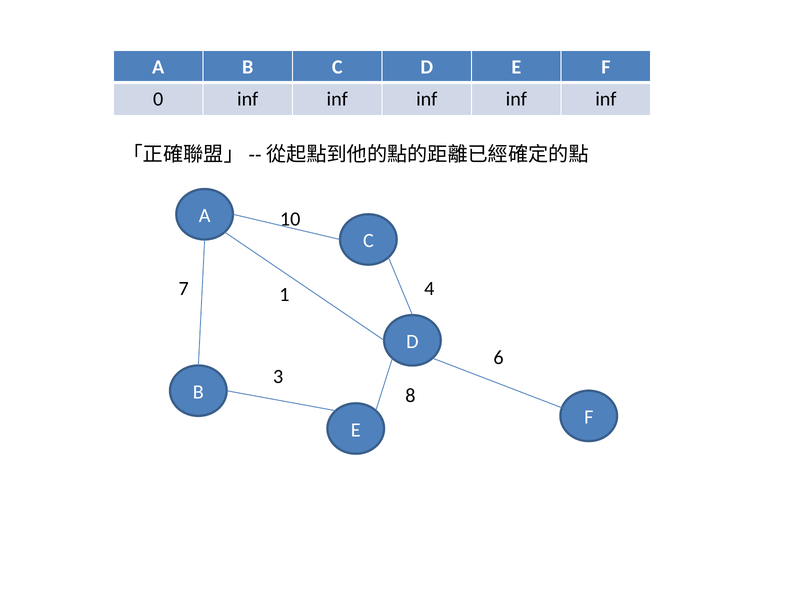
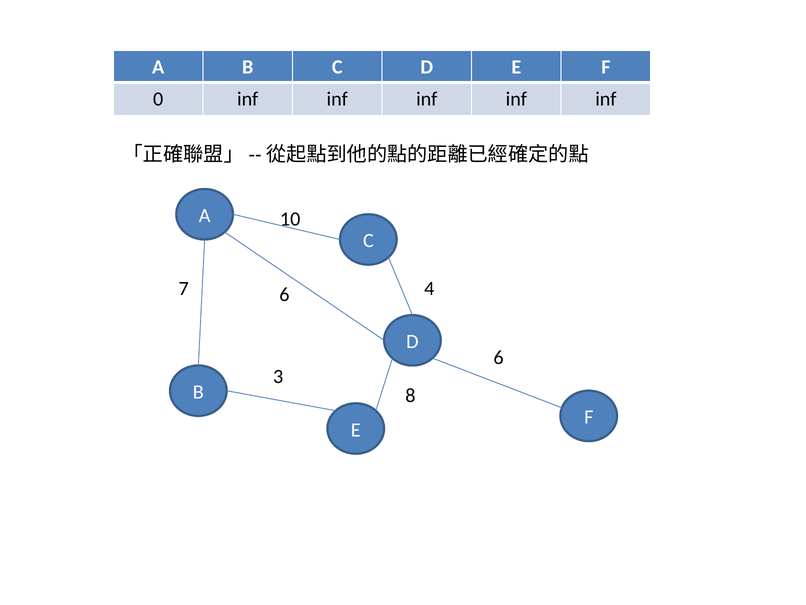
7 1: 1 -> 6
